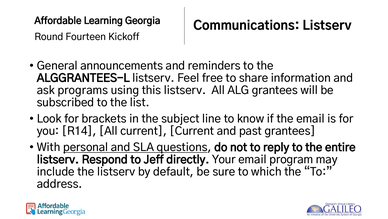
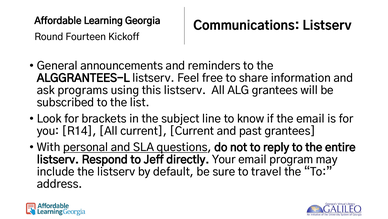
which: which -> travel
